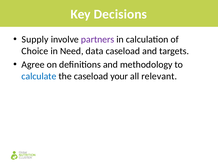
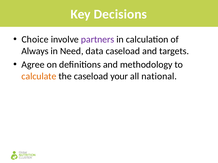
Supply: Supply -> Choice
Choice: Choice -> Always
calculate colour: blue -> orange
relevant: relevant -> national
